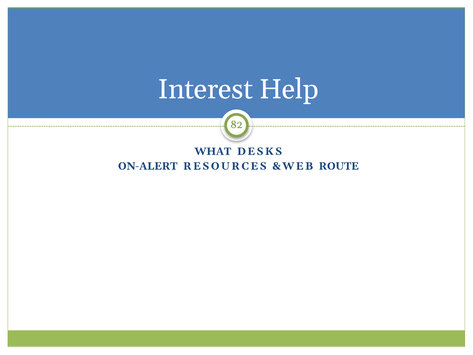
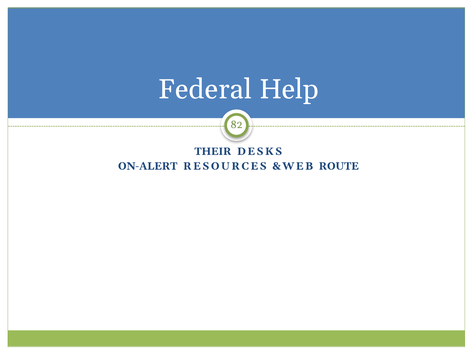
Interest: Interest -> Federal
WHAT: WHAT -> THEIR
